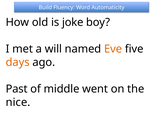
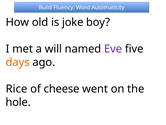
Eve colour: orange -> purple
Past: Past -> Rice
middle: middle -> cheese
nice: nice -> hole
